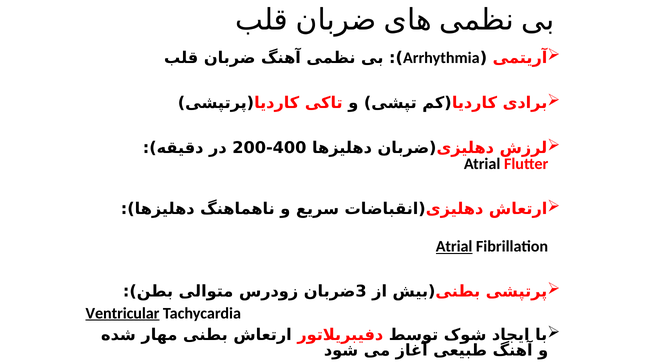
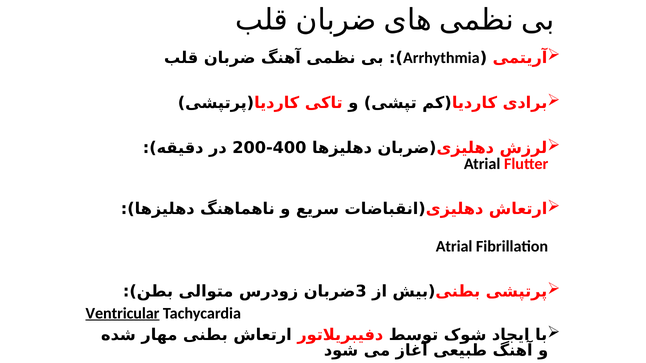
Atrial at (454, 247) underline: present -> none
